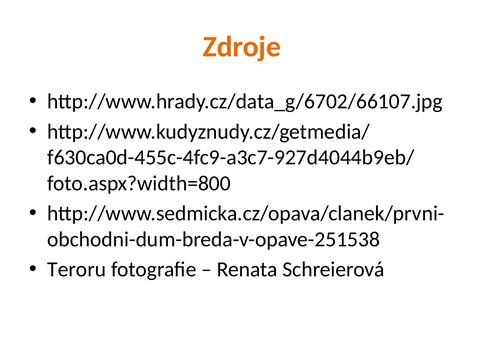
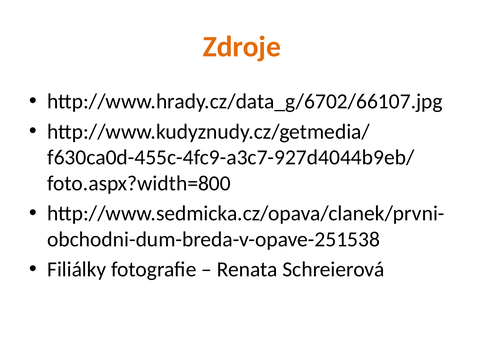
Teroru: Teroru -> Filiálky
